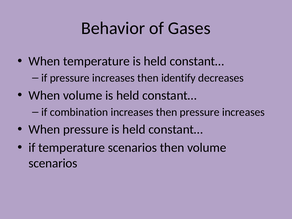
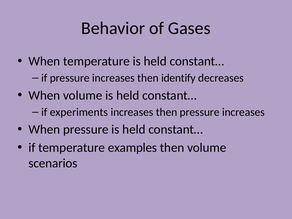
combination: combination -> experiments
temperature scenarios: scenarios -> examples
